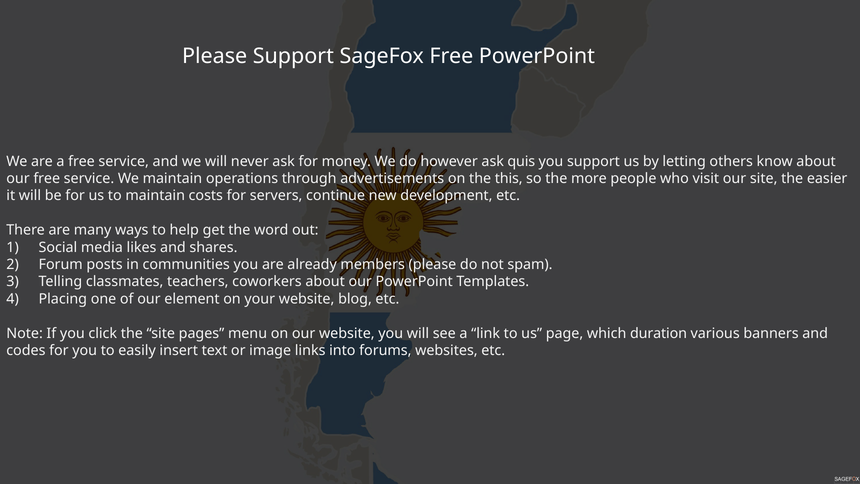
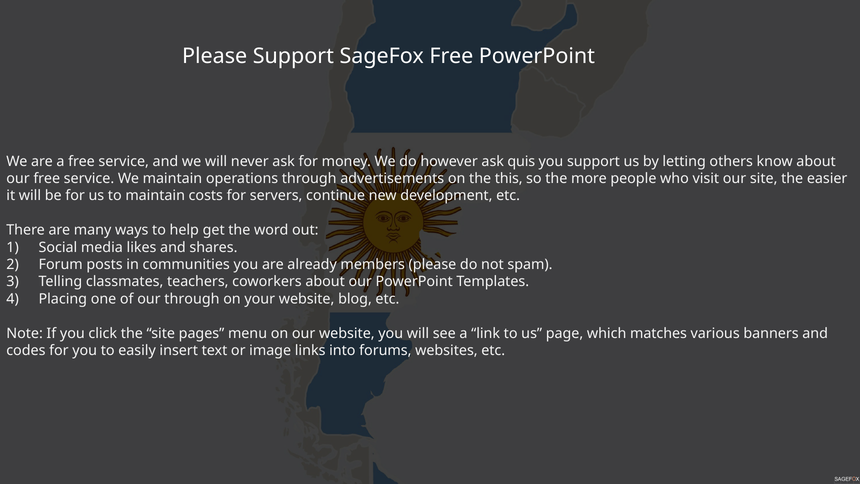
our element: element -> through
duration: duration -> matches
